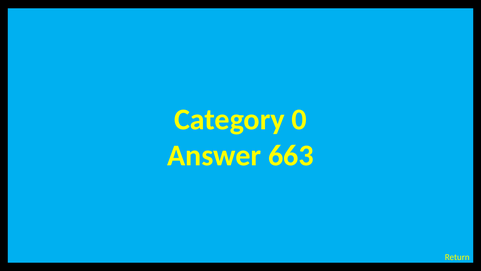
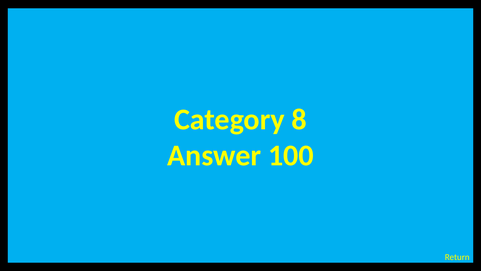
0: 0 -> 8
663: 663 -> 100
